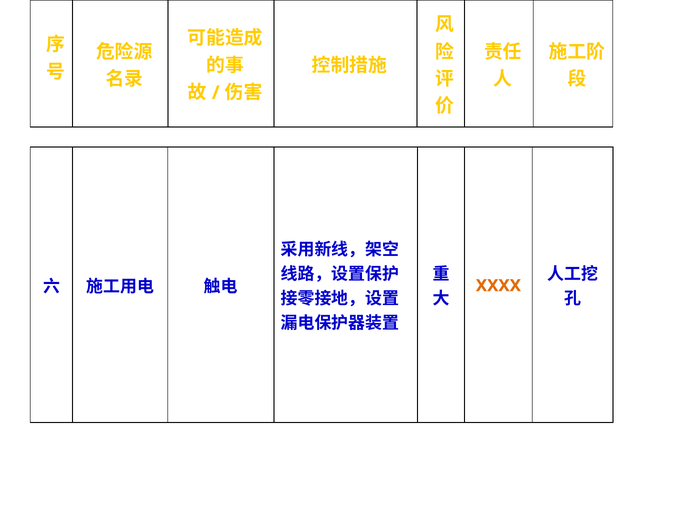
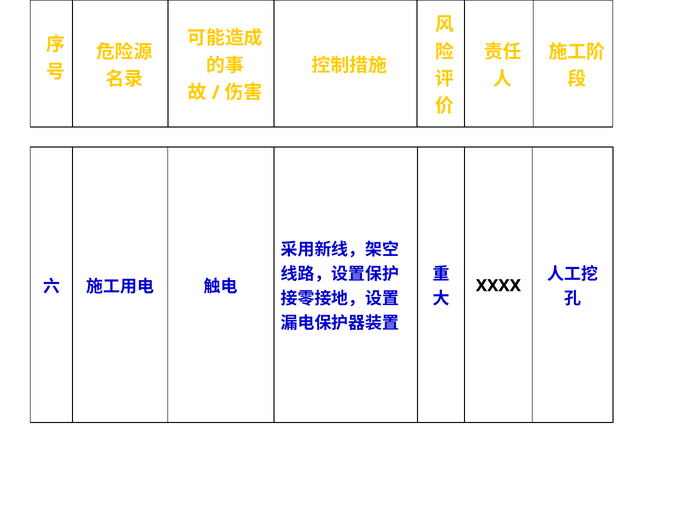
XXXX colour: orange -> black
